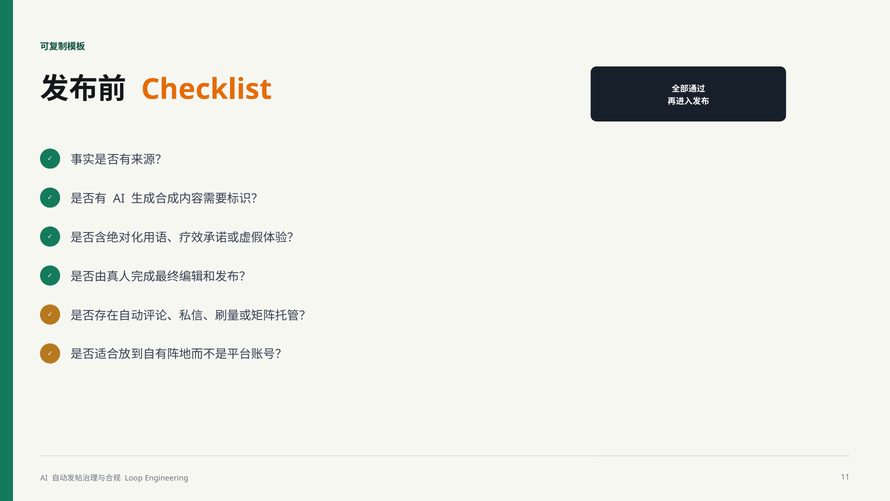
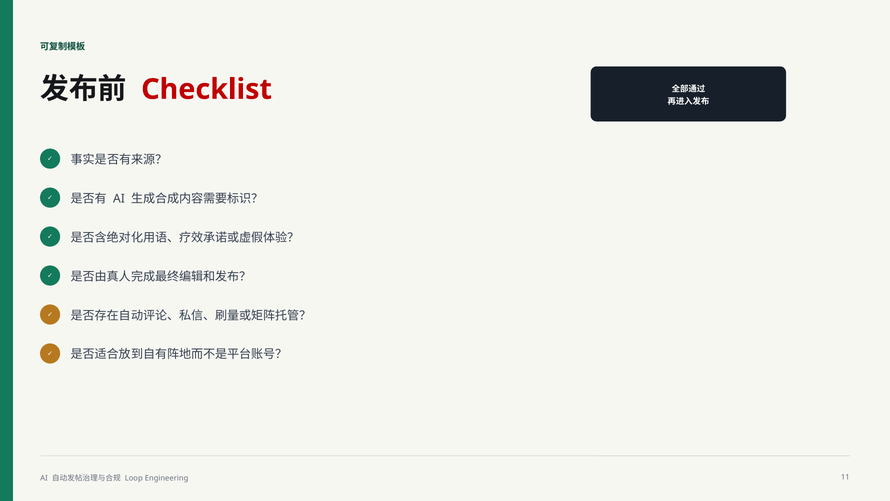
Checklist colour: orange -> red
